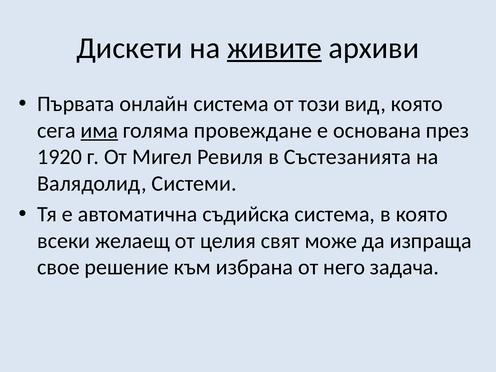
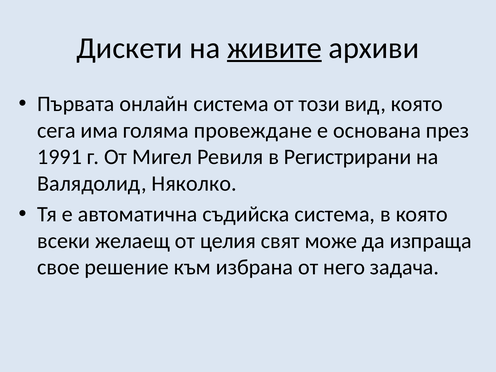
има underline: present -> none
1920: 1920 -> 1991
Състезанията: Състезанията -> Регистрирани
Системи: Системи -> Няколко
